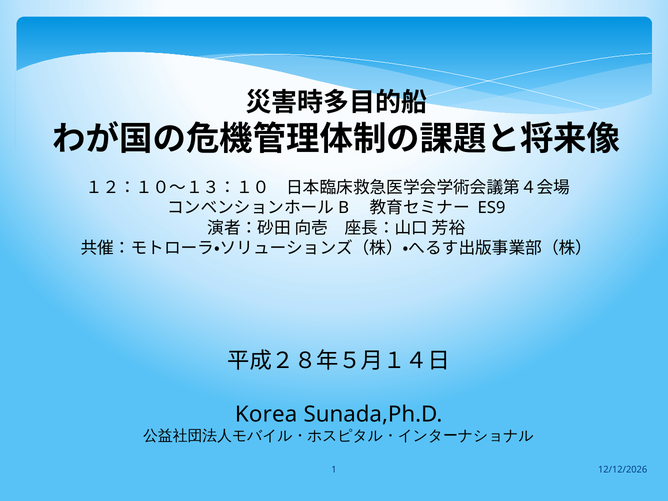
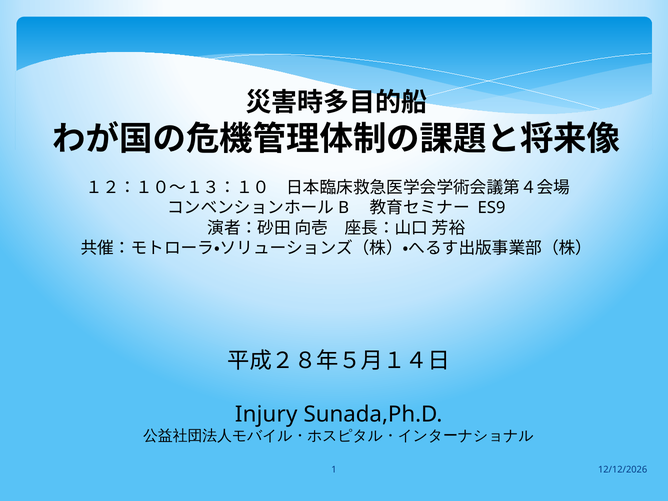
Korea: Korea -> Injury
